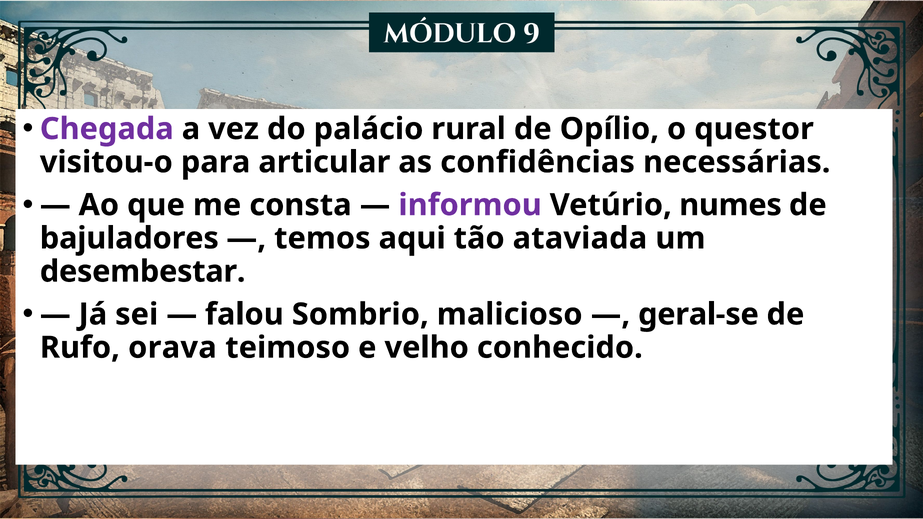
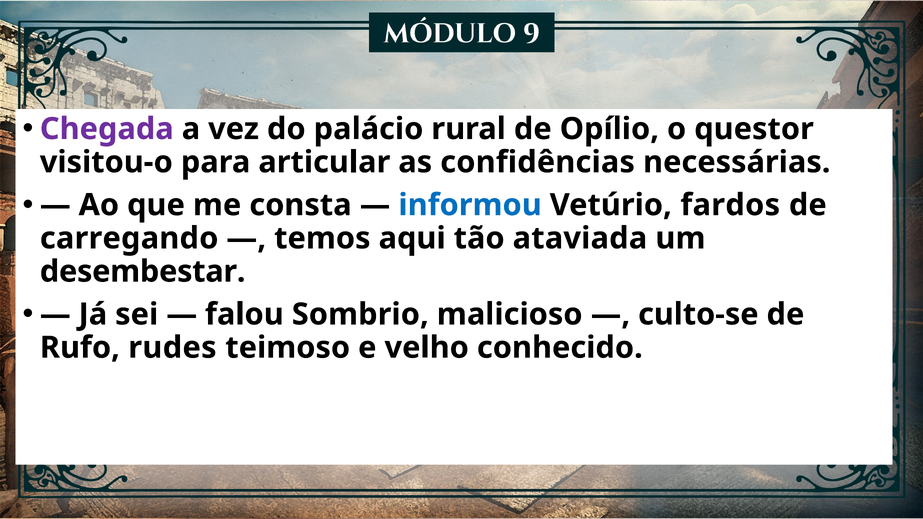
informou colour: purple -> blue
numes: numes -> fardos
bajuladores: bajuladores -> carregando
geral-se: geral-se -> culto-se
orava: orava -> rudes
